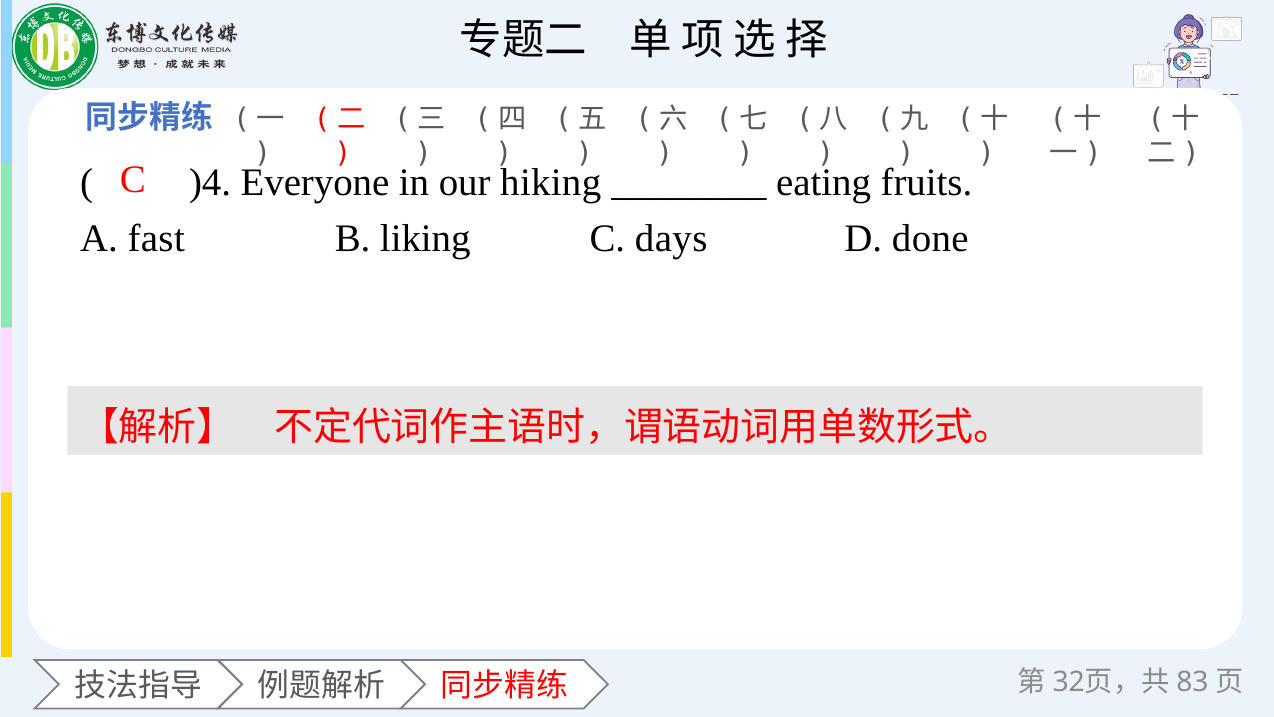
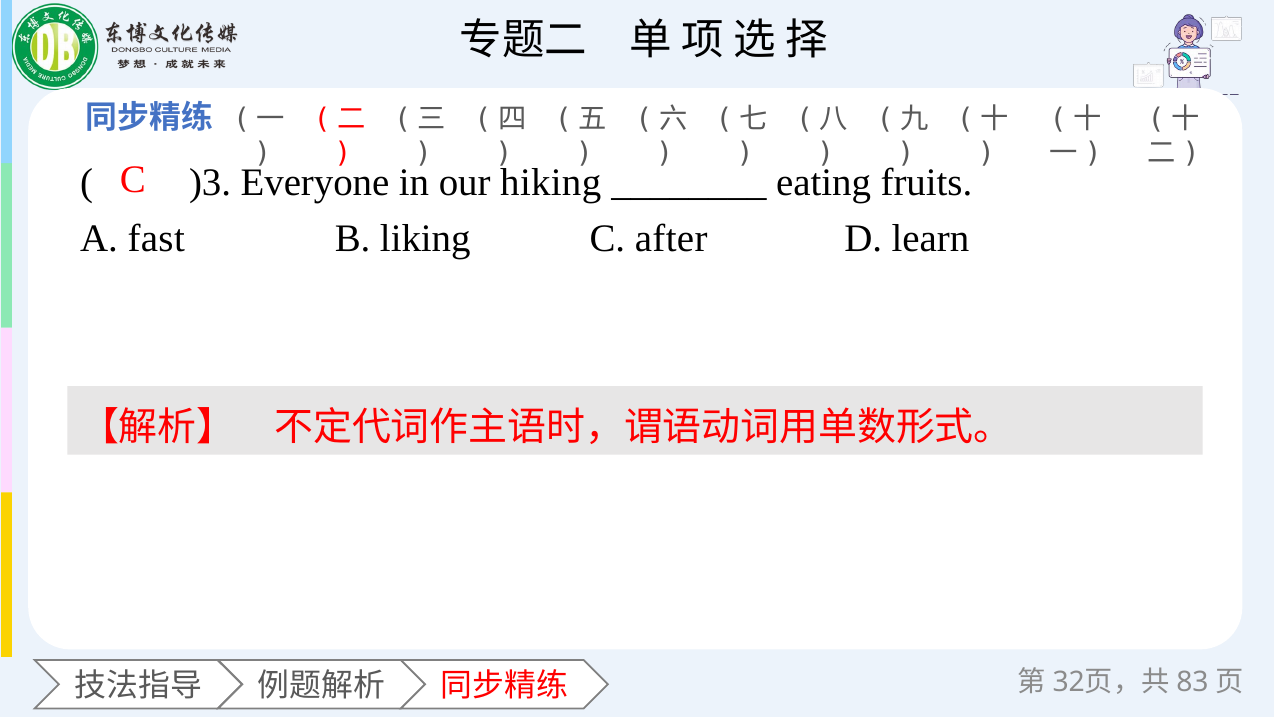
)4: )4 -> )3
days: days -> after
done: done -> learn
